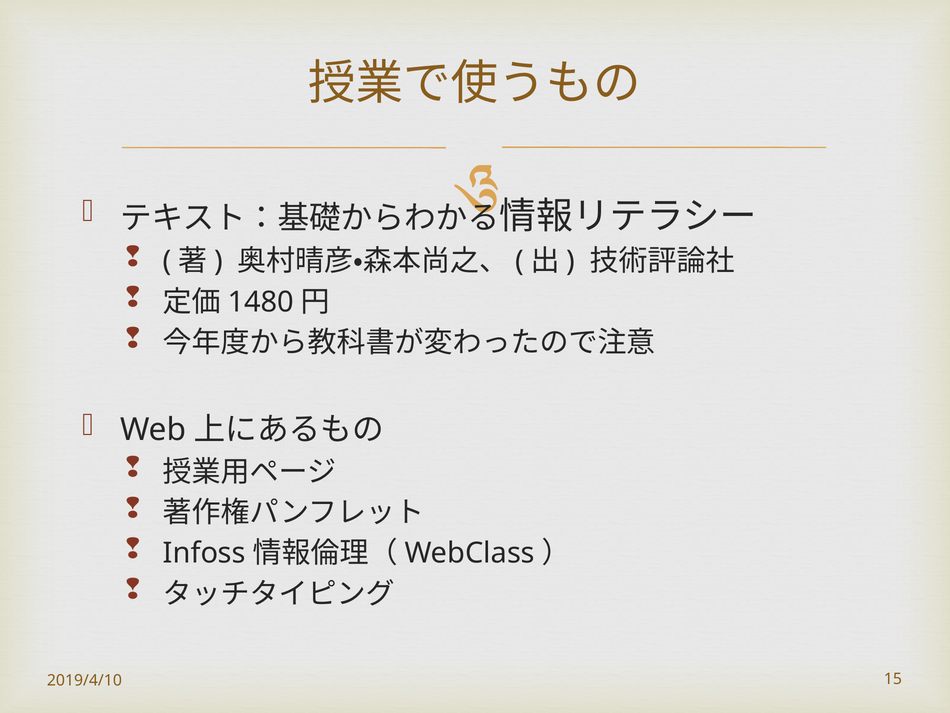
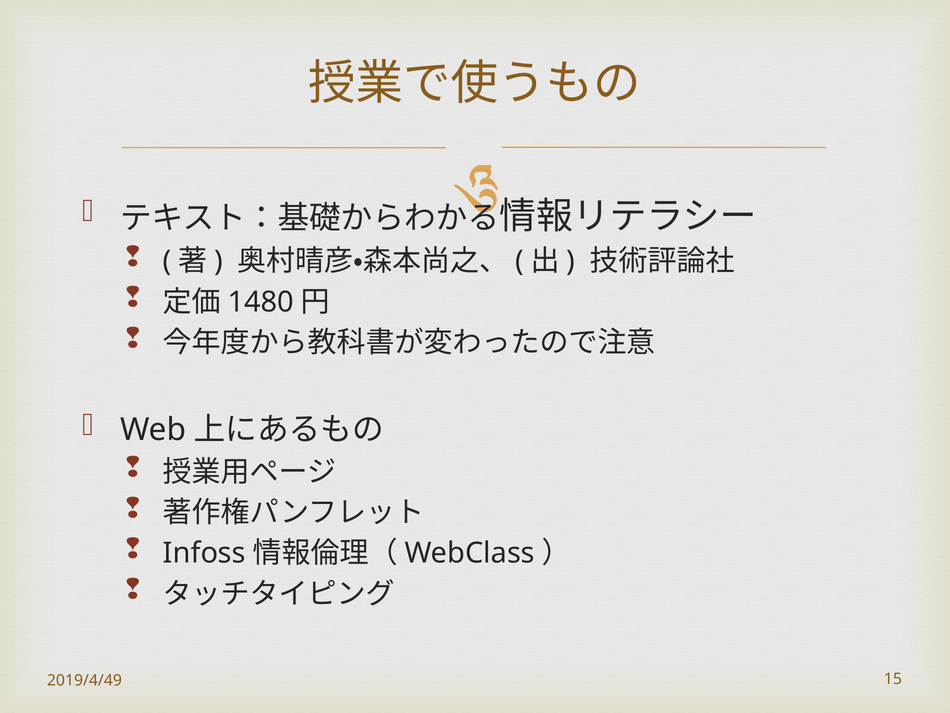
2019/4/10: 2019/4/10 -> 2019/4/49
